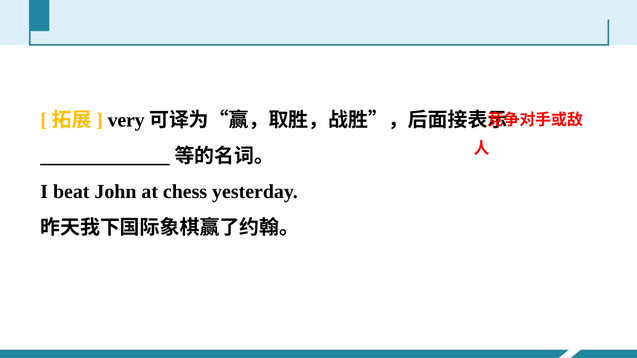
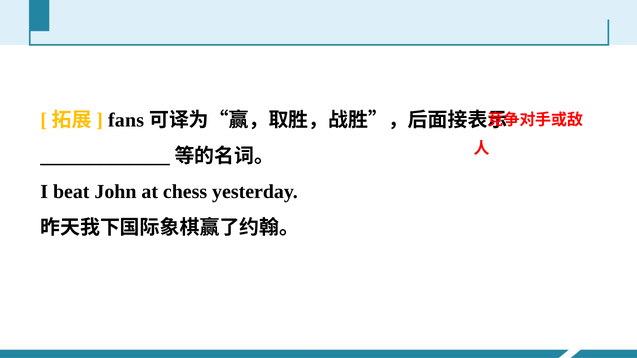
very: very -> fans
